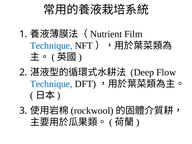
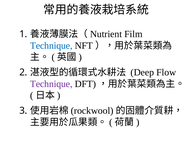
Technique at (51, 84) colour: blue -> purple
